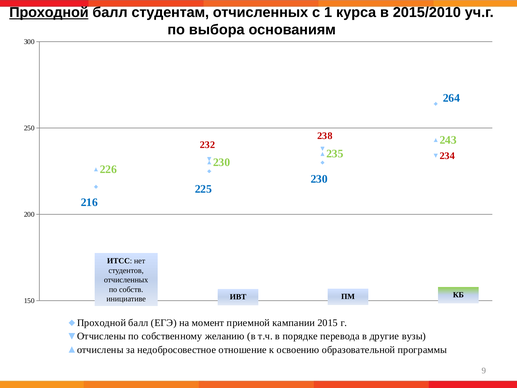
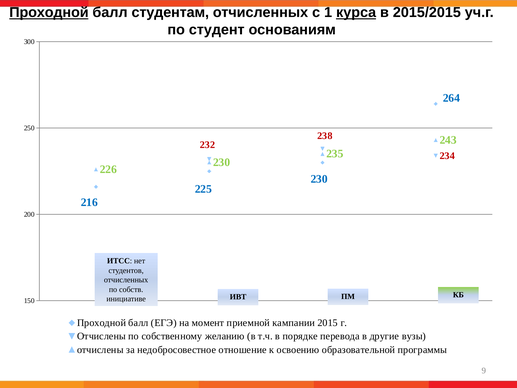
курса underline: none -> present
2015/2010: 2015/2010 -> 2015/2015
выбора: выбора -> студент
